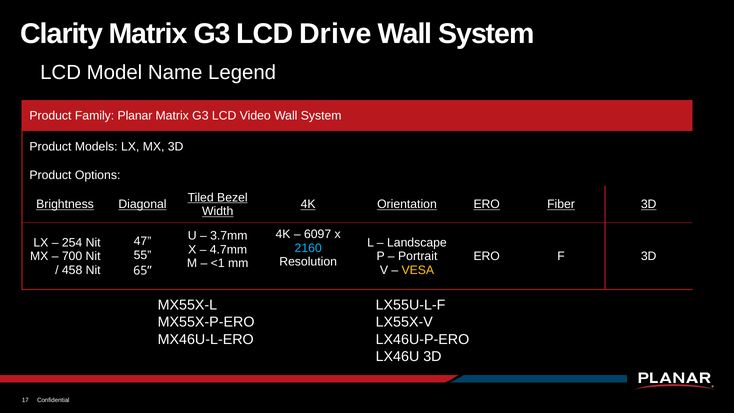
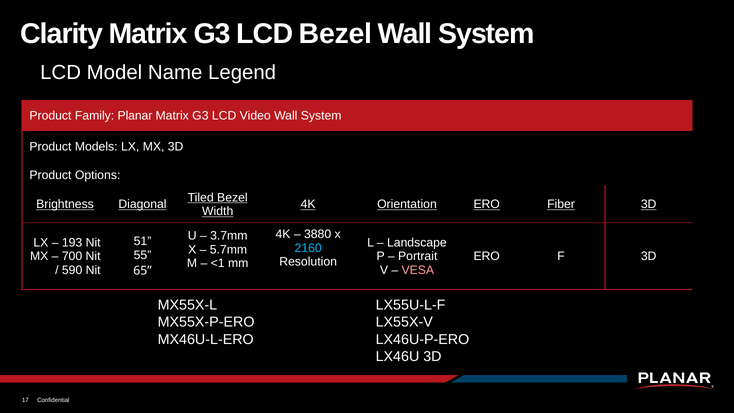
LCD Drive: Drive -> Bezel
6097: 6097 -> 3880
47: 47 -> 51
254: 254 -> 193
4.7mm: 4.7mm -> 5.7mm
458: 458 -> 590
VESA colour: yellow -> pink
